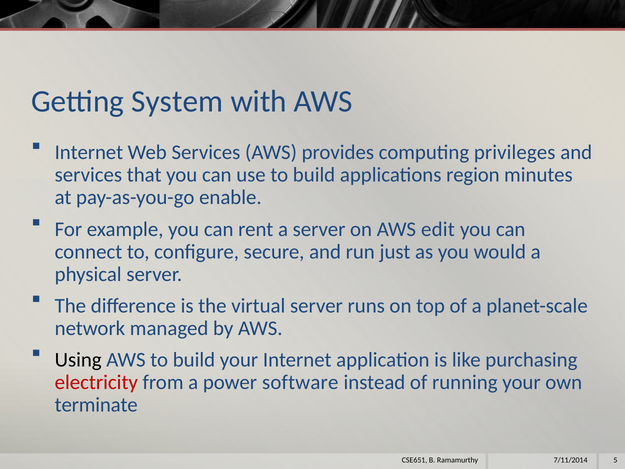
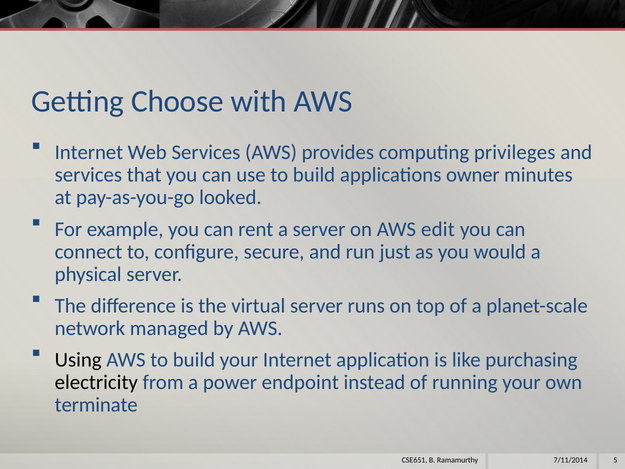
System: System -> Choose
region: region -> owner
enable: enable -> looked
electricity colour: red -> black
software: software -> endpoint
